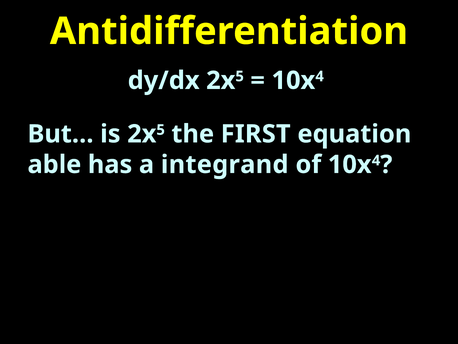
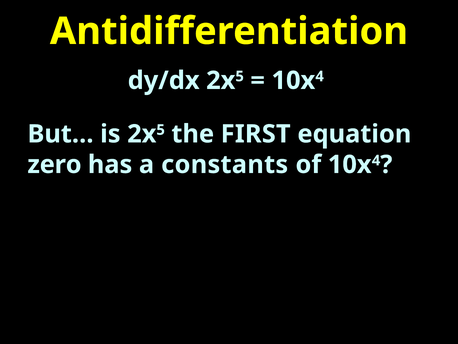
able: able -> zero
integrand: integrand -> constants
